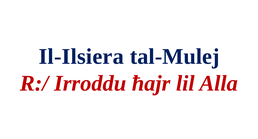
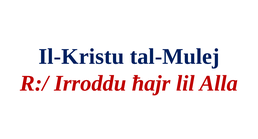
Il-Ilsiera: Il-Ilsiera -> Il-Kristu
